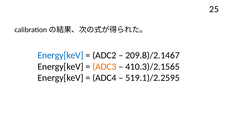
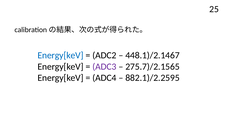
209.8)/2.1467: 209.8)/2.1467 -> 448.1)/2.1467
ADC3 colour: orange -> purple
410.3)/2.1565: 410.3)/2.1565 -> 275.7)/2.1565
519.1)/2.2595: 519.1)/2.2595 -> 882.1)/2.2595
